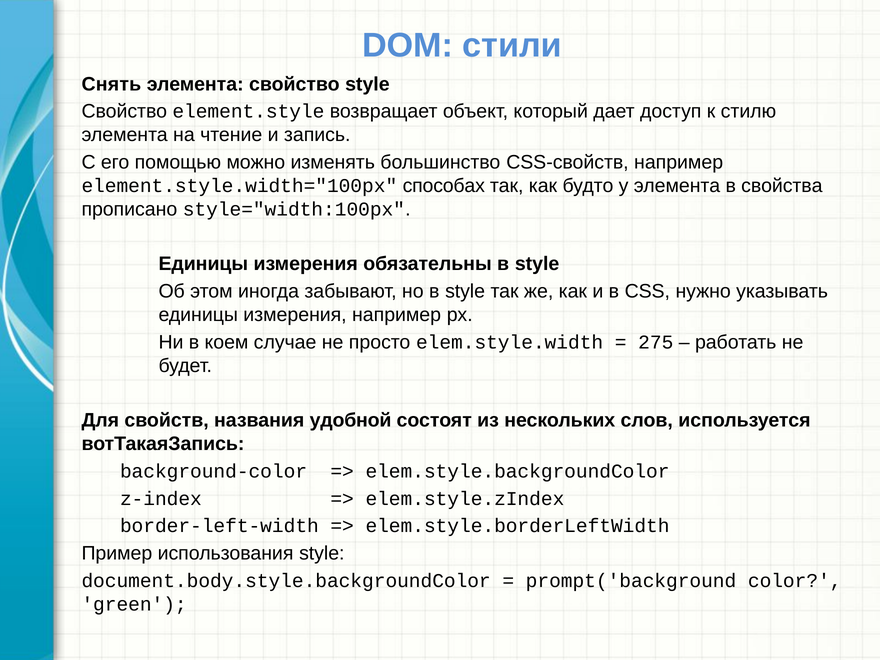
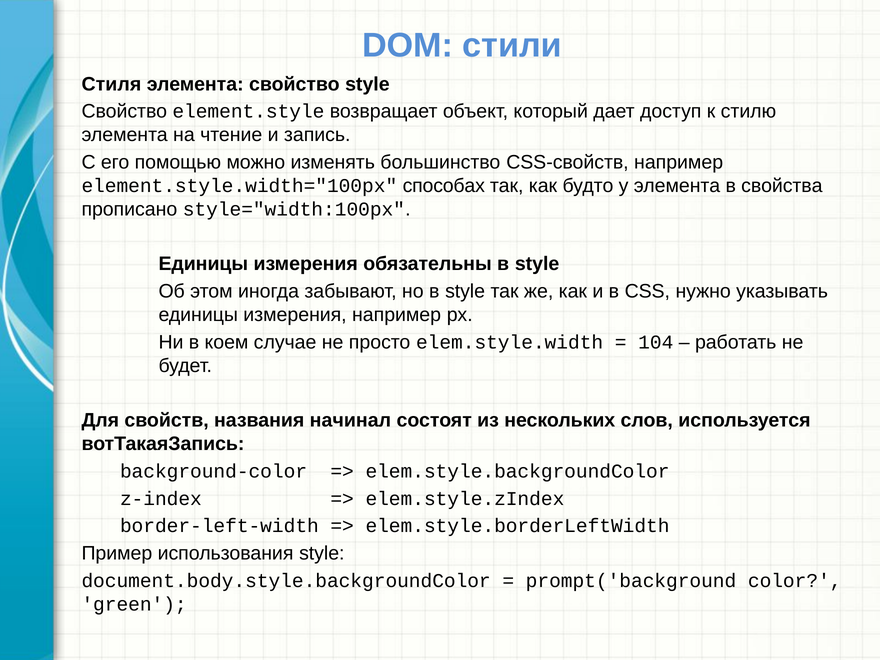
Снять: Снять -> Стиля
275: 275 -> 104
удобной: удобной -> начинал
